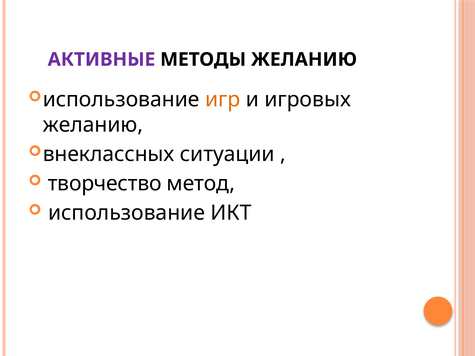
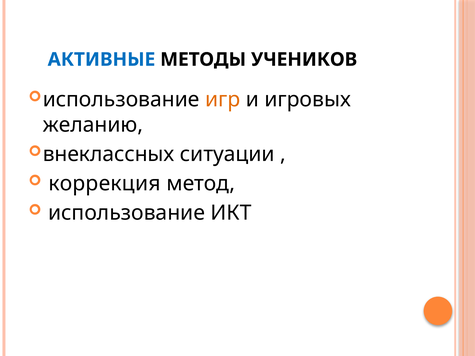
АКТИВНЫЕ colour: purple -> blue
МЕТОДЫ ЖЕЛАНИЮ: ЖЕЛАНИЮ -> УЧЕНИКОВ
творчество: творчество -> коррекция
